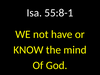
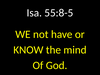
55:8-1: 55:8-1 -> 55:8-5
